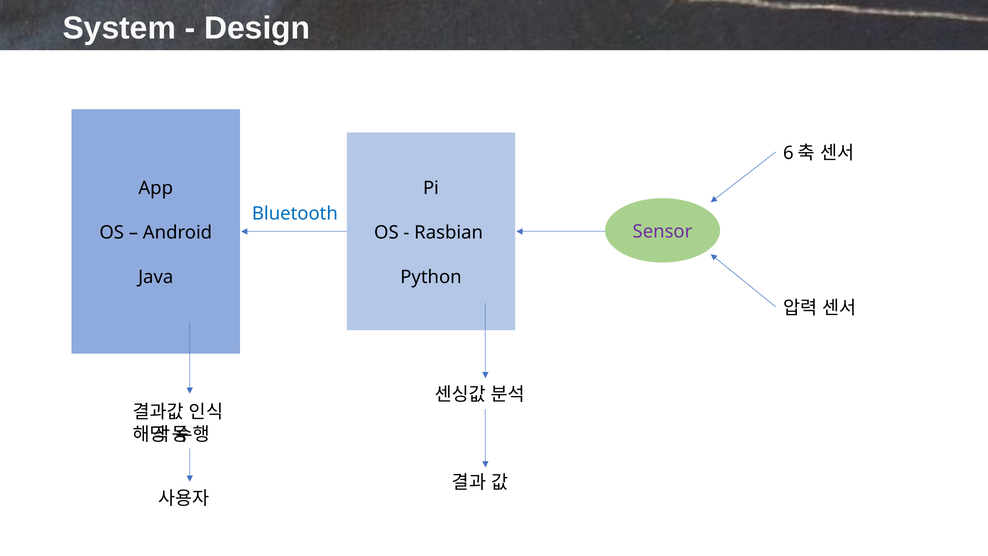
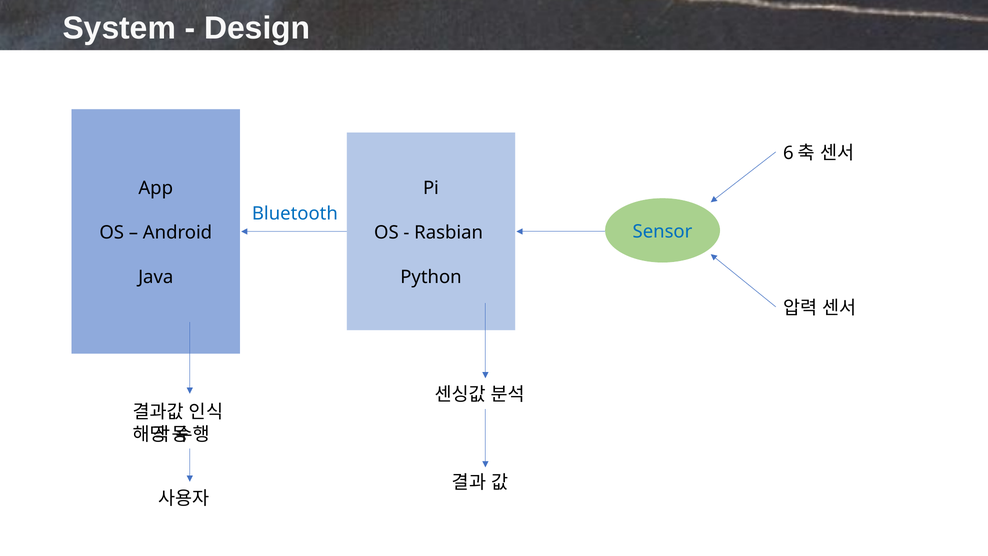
Sensor colour: purple -> blue
